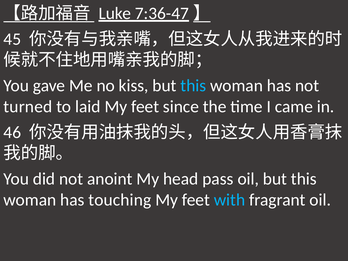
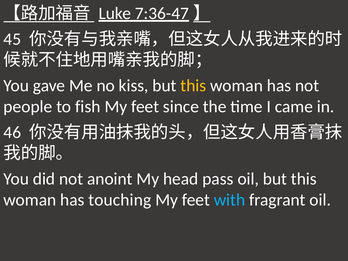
this at (193, 86) colour: light blue -> yellow
turned: turned -> people
laid: laid -> fish
